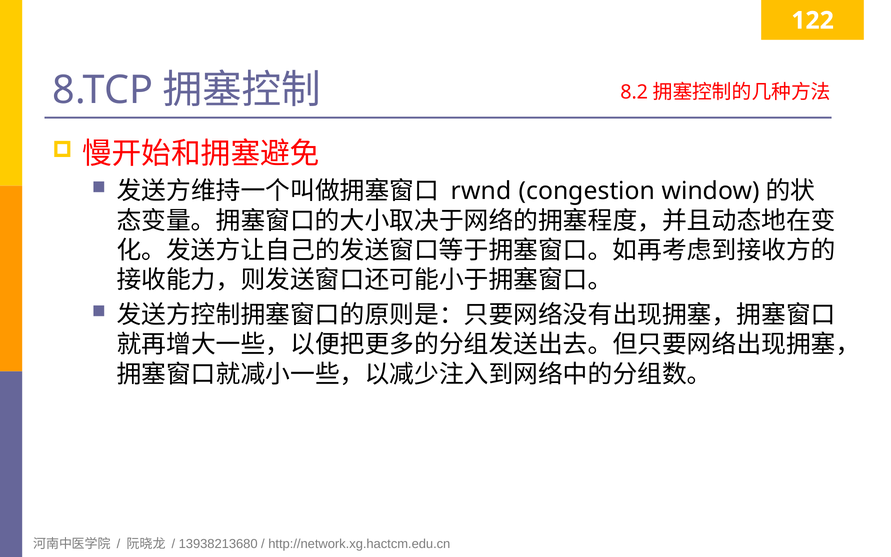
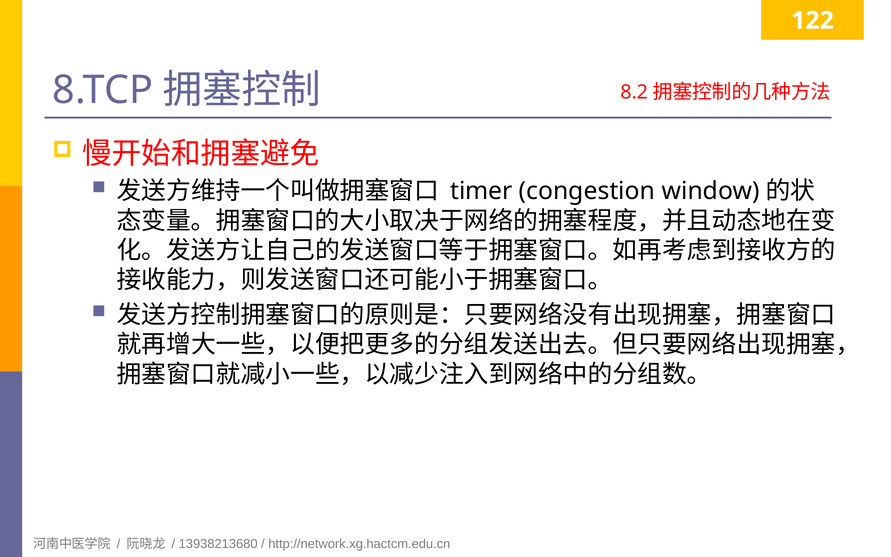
rwnd: rwnd -> timer
